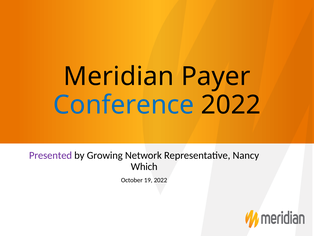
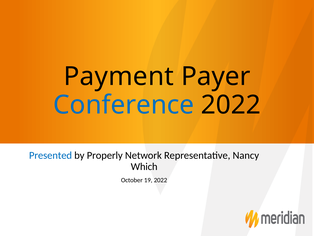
Meridian: Meridian -> Payment
Presented colour: purple -> blue
Growing: Growing -> Properly
